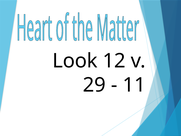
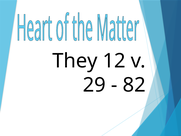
Look: Look -> They
11: 11 -> 82
